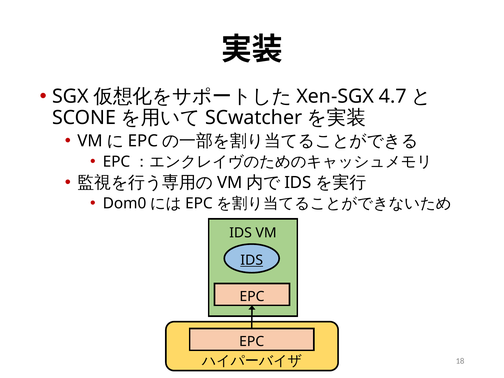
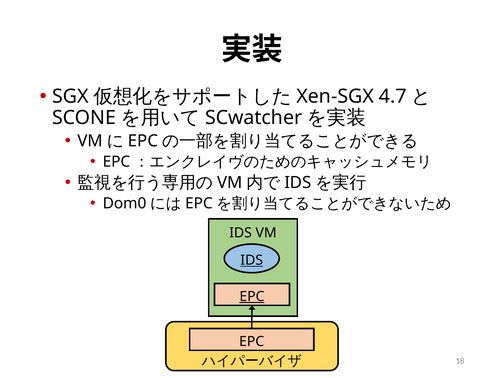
EPC at (252, 296) underline: none -> present
